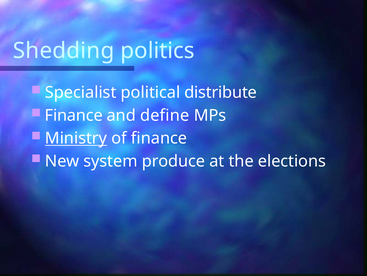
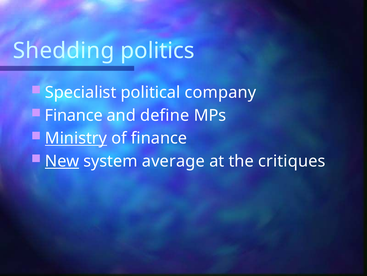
distribute: distribute -> company
New underline: none -> present
produce: produce -> average
elections: elections -> critiques
